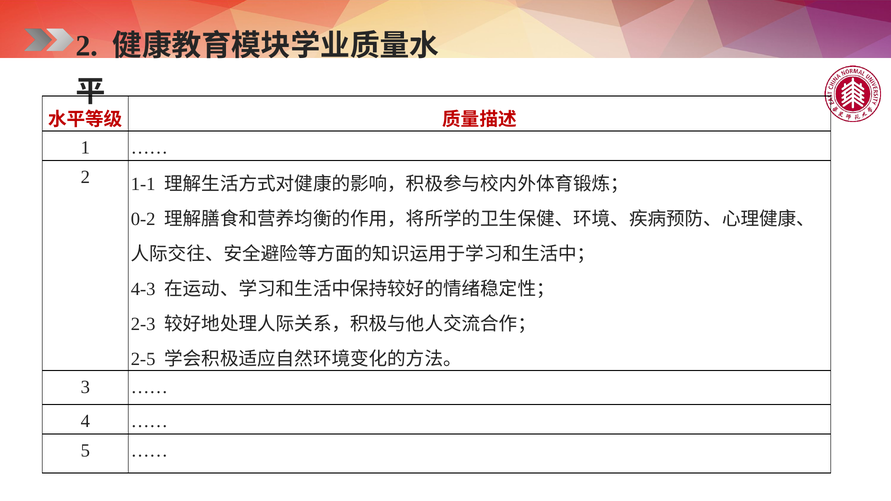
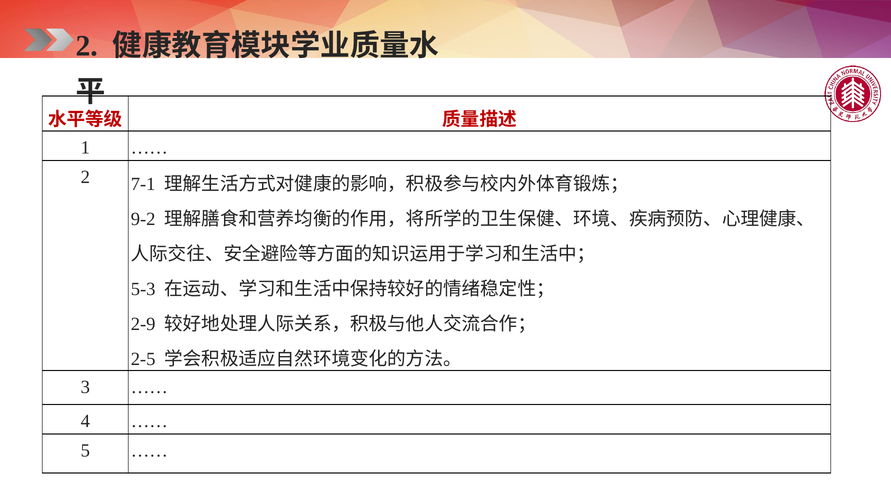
1-1: 1-1 -> 7-1
0-2: 0-2 -> 9-2
4-3: 4-3 -> 5-3
2-3: 2-3 -> 2-9
